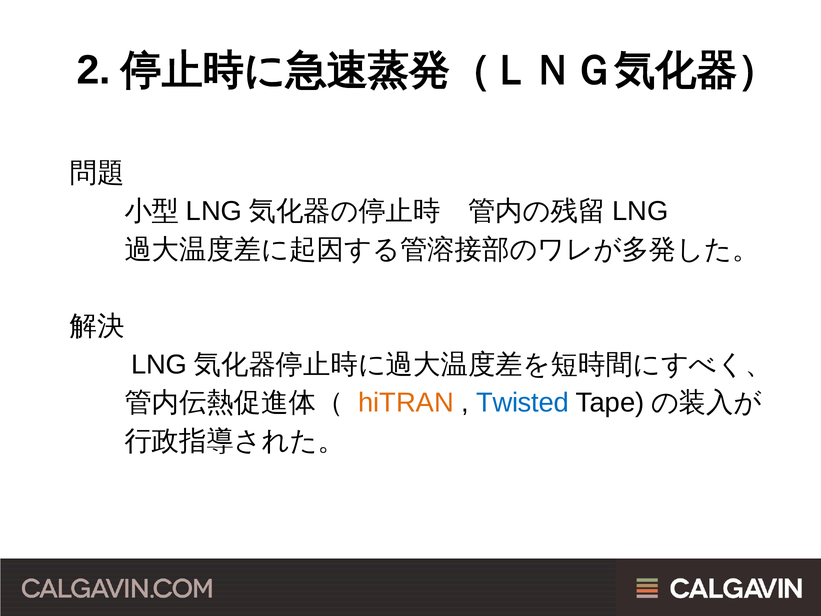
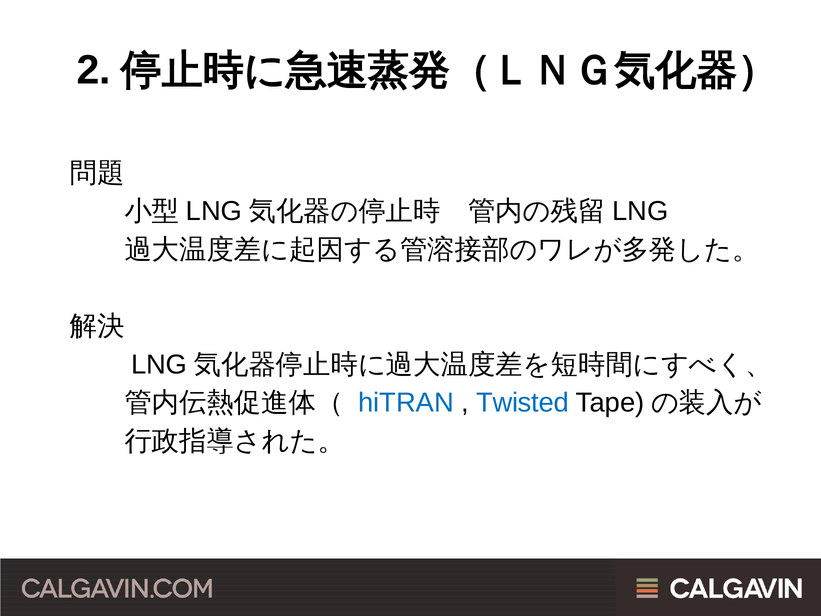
hiTRAN colour: orange -> blue
